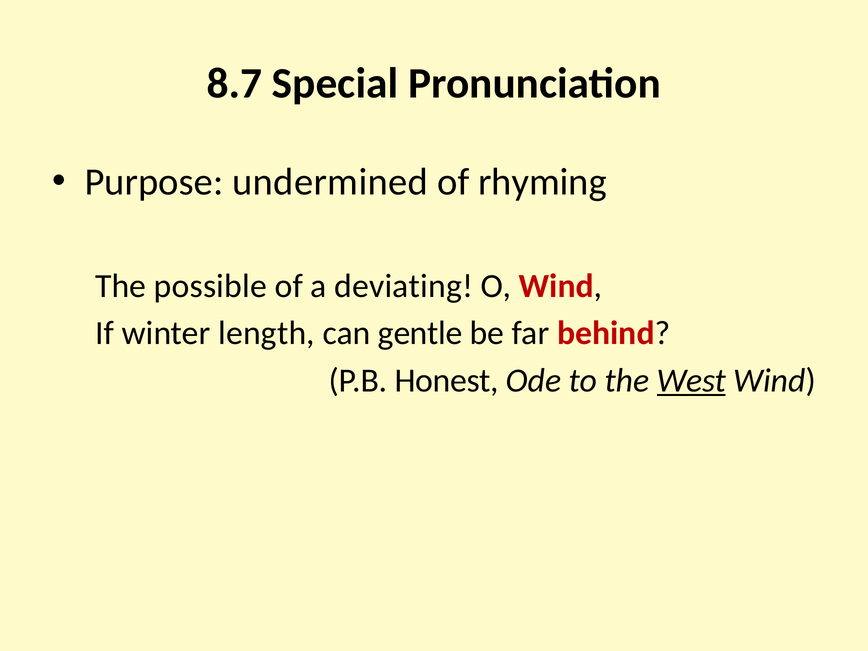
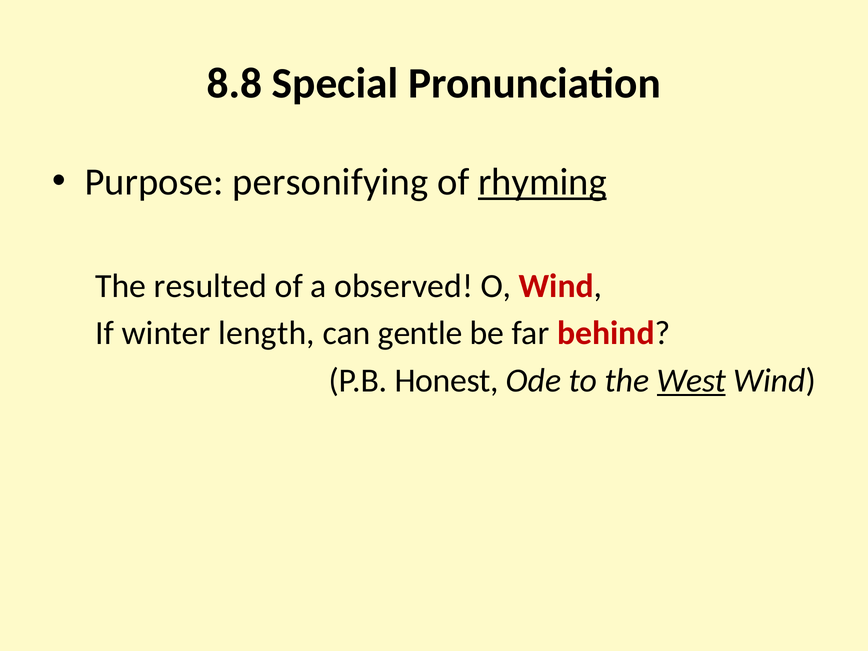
8.7: 8.7 -> 8.8
undermined: undermined -> personifying
rhyming underline: none -> present
possible: possible -> resulted
deviating: deviating -> observed
